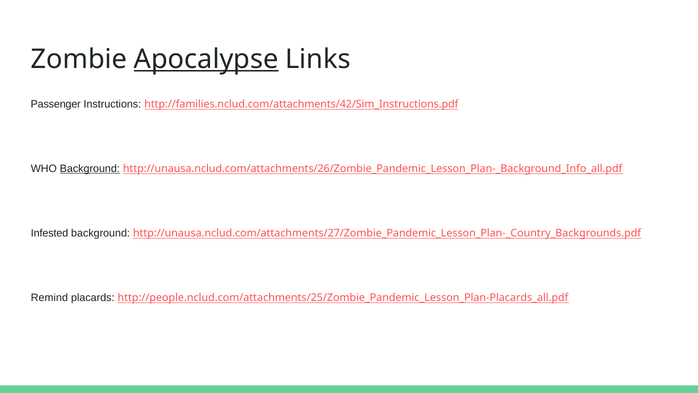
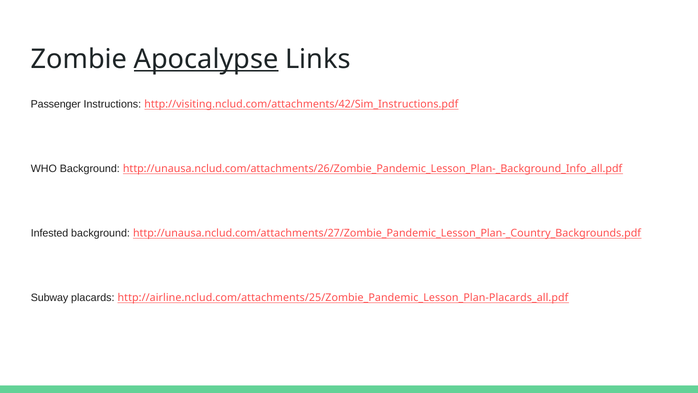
http://families.nclud.com/attachments/42/Sim_Instructions.pdf: http://families.nclud.com/attachments/42/Sim_Instructions.pdf -> http://visiting.nclud.com/attachments/42/Sim_Instructions.pdf
Background at (90, 169) underline: present -> none
Remind: Remind -> Subway
http://people.nclud.com/attachments/25/Zombie_Pandemic_Lesson_Plan-Placards_all.pdf: http://people.nclud.com/attachments/25/Zombie_Pandemic_Lesson_Plan-Placards_all.pdf -> http://airline.nclud.com/attachments/25/Zombie_Pandemic_Lesson_Plan-Placards_all.pdf
